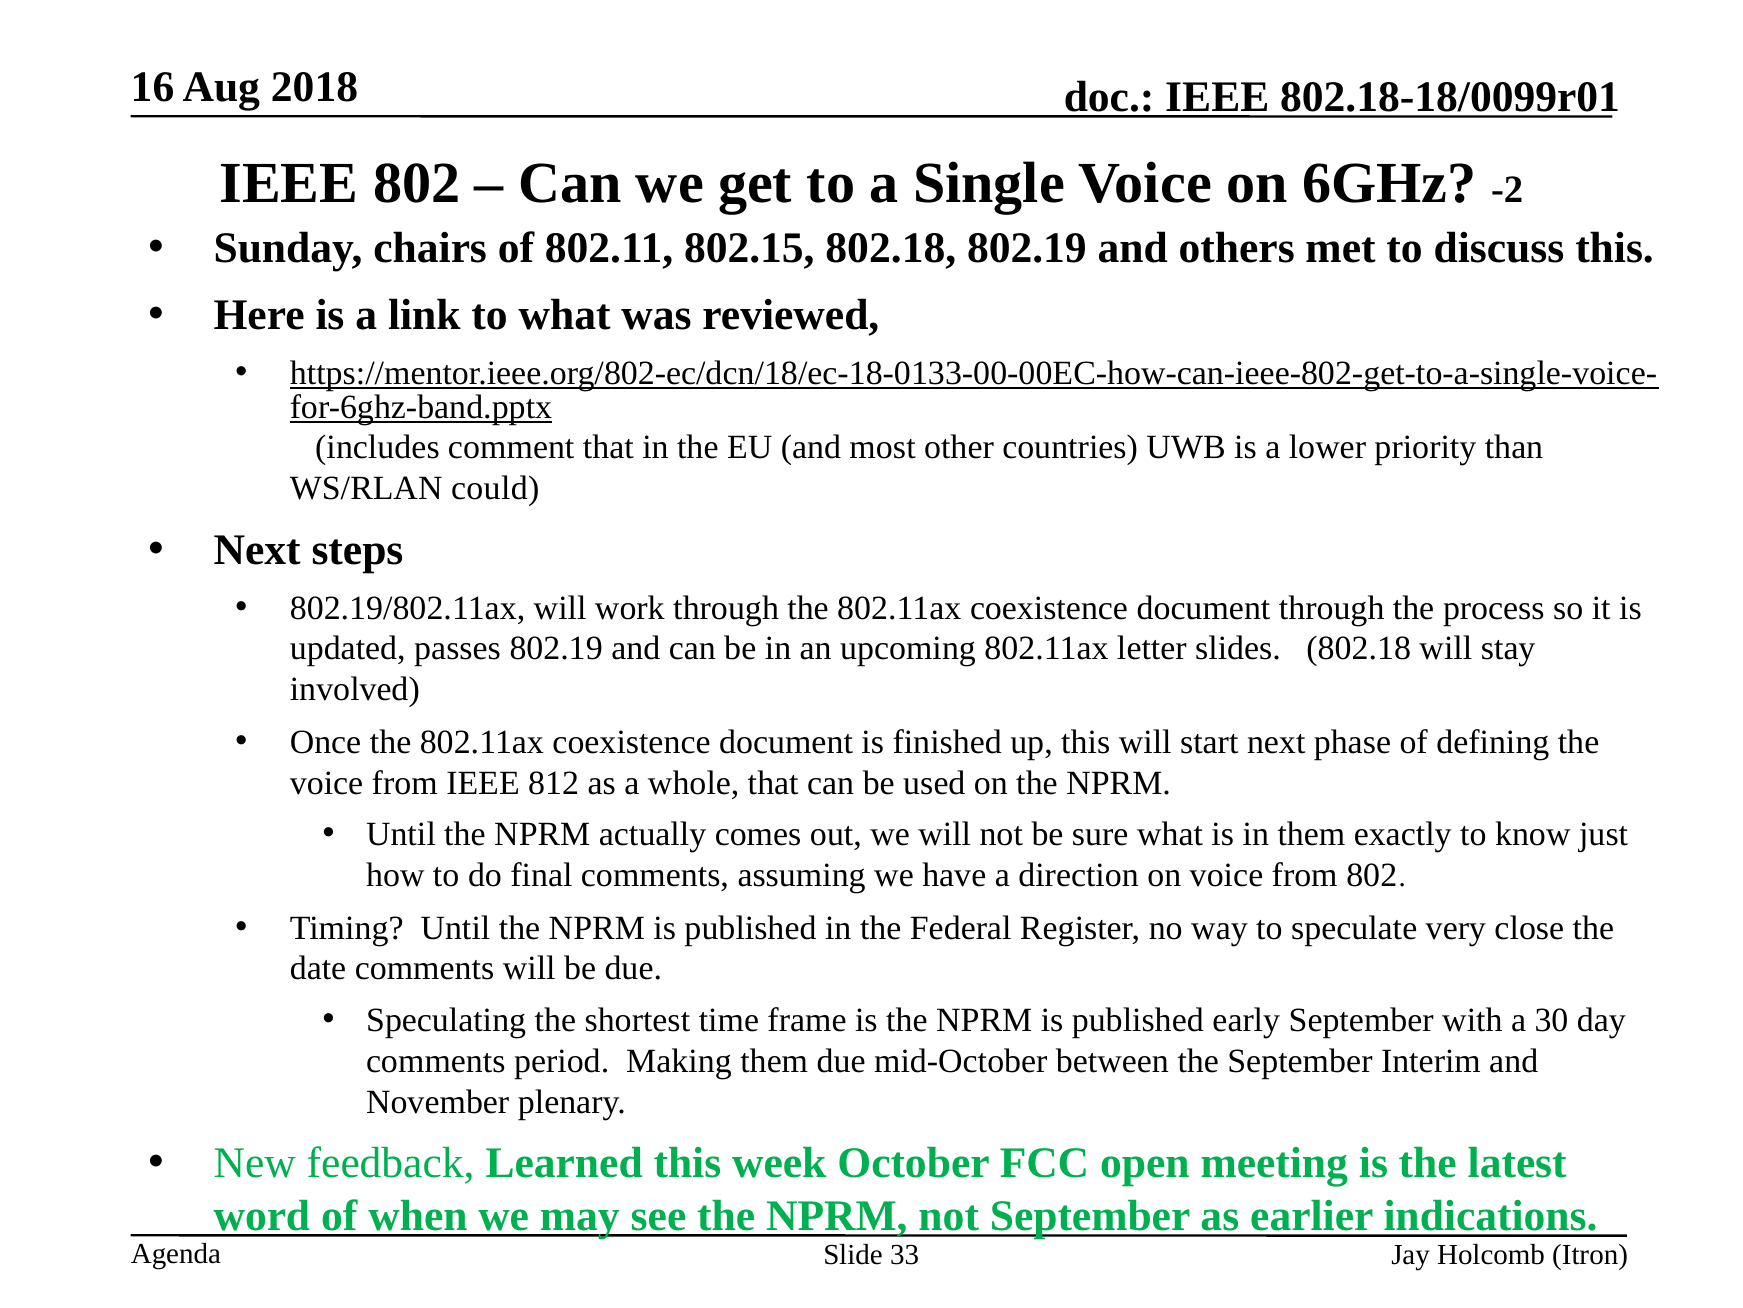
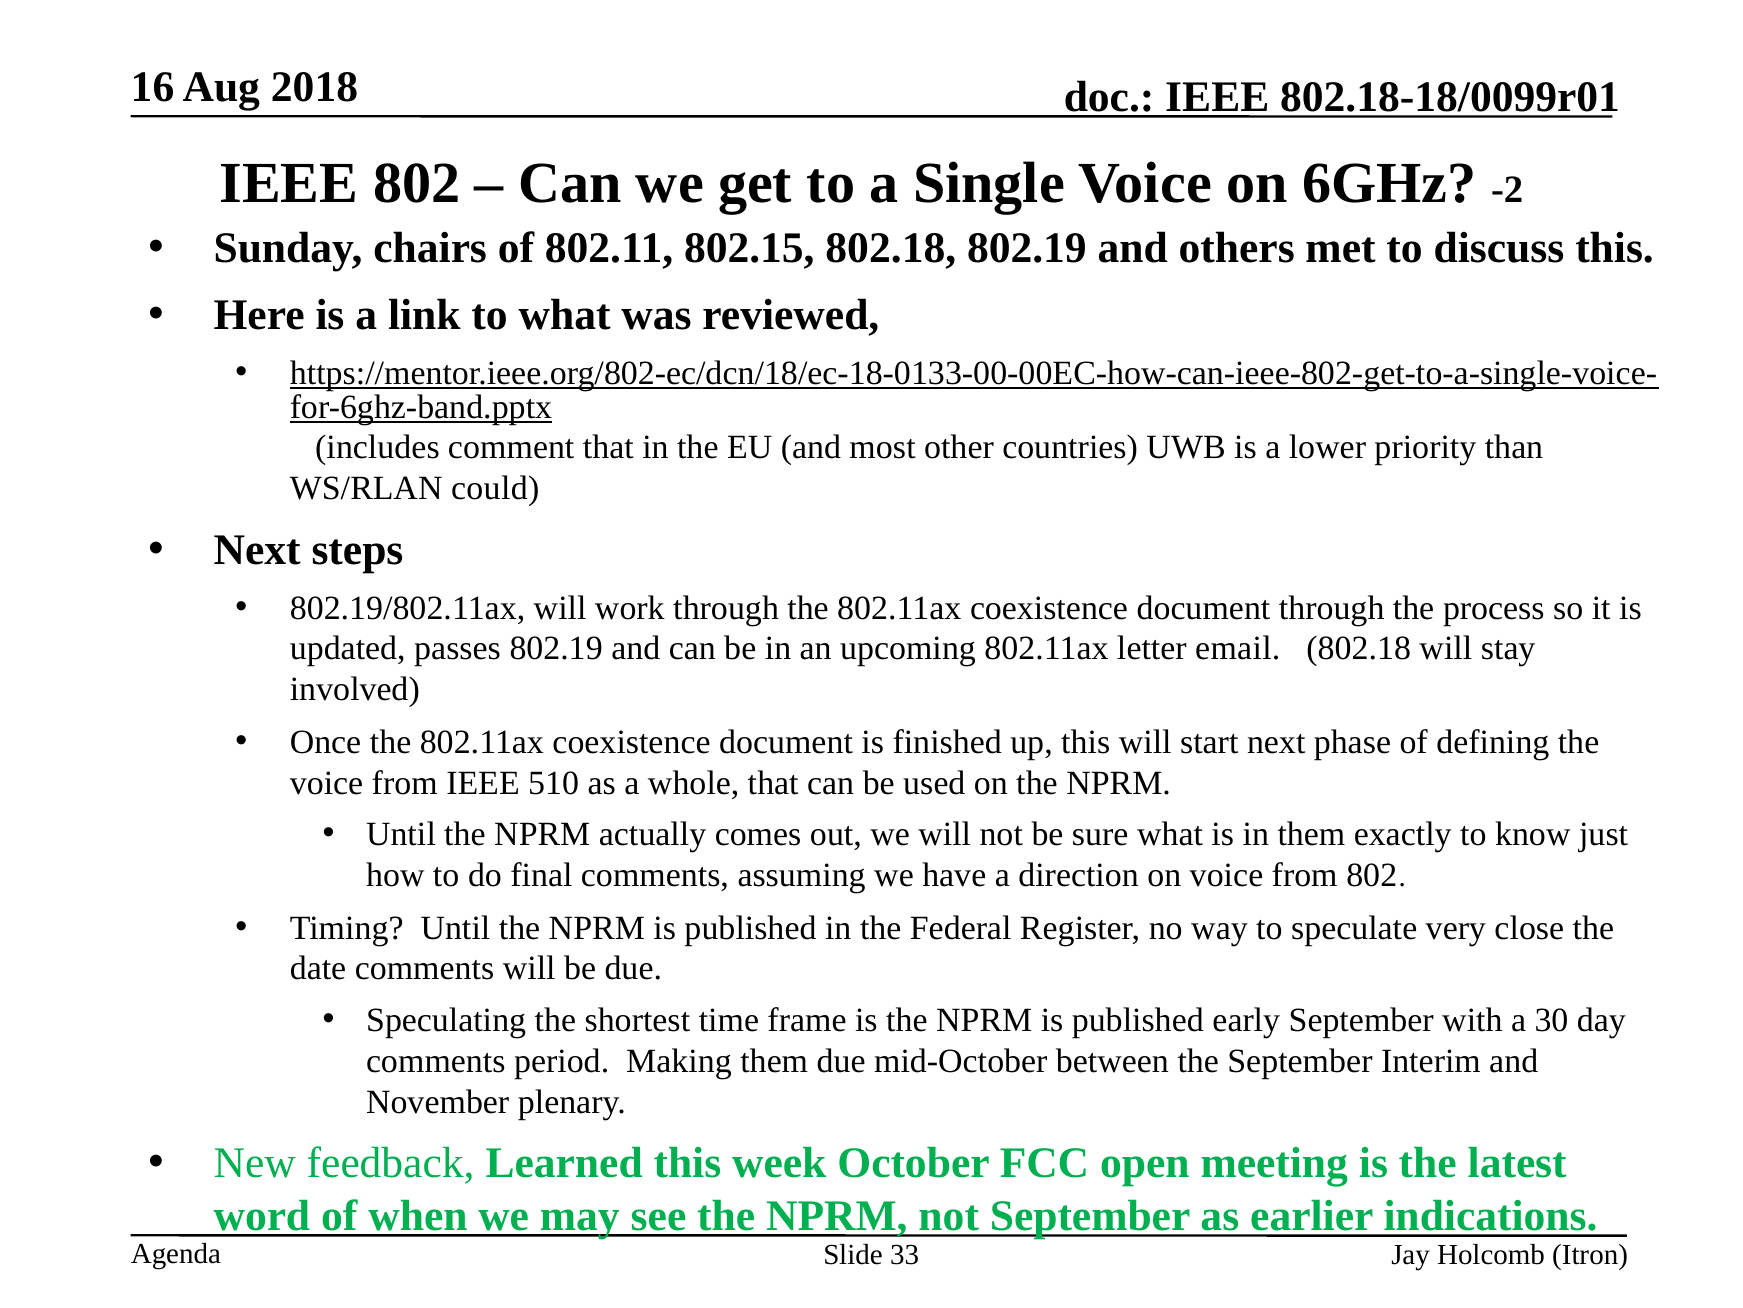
slides: slides -> email
812: 812 -> 510
